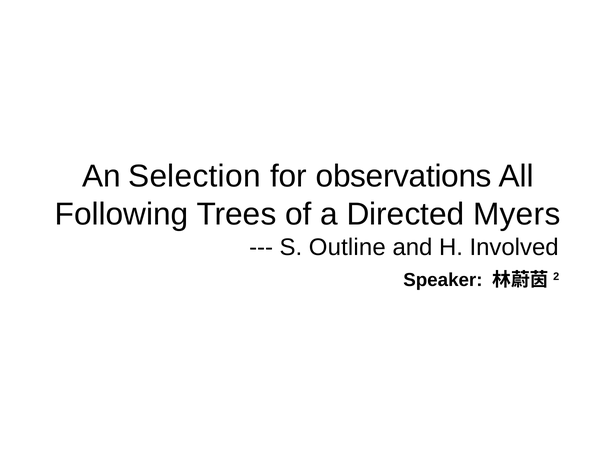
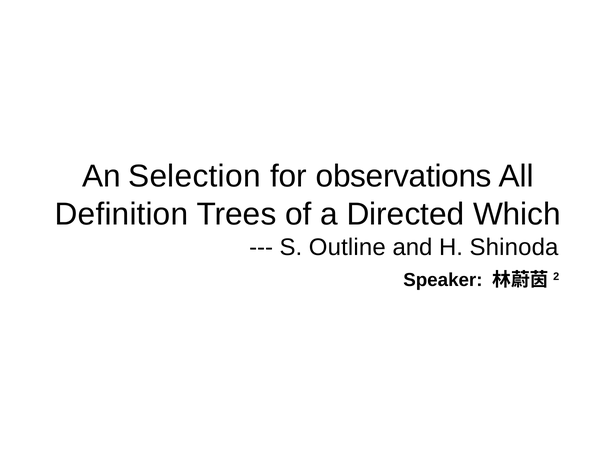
Following: Following -> Definition
Myers: Myers -> Which
Involved: Involved -> Shinoda
